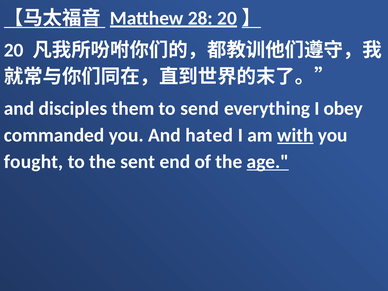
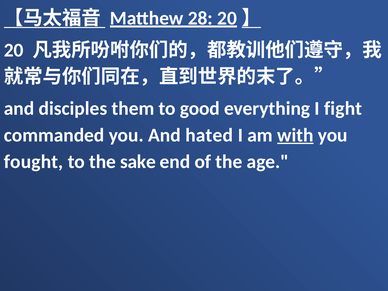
send: send -> good
obey: obey -> fight
sent: sent -> sake
age underline: present -> none
